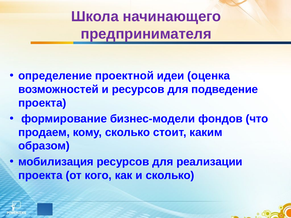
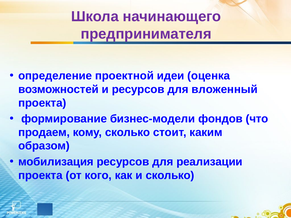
подведение: подведение -> вложенный
